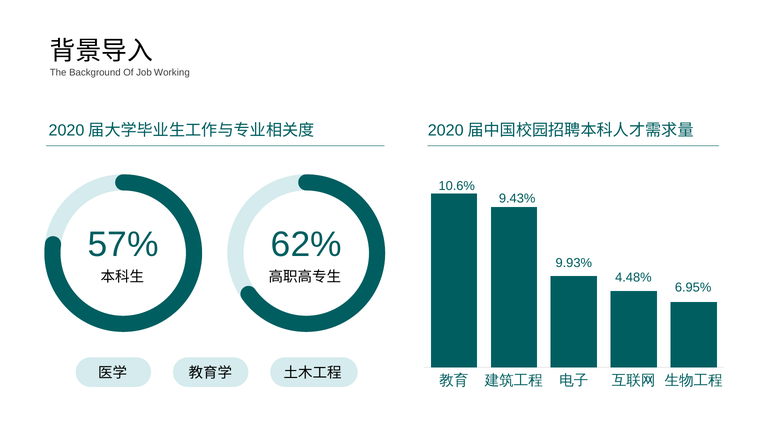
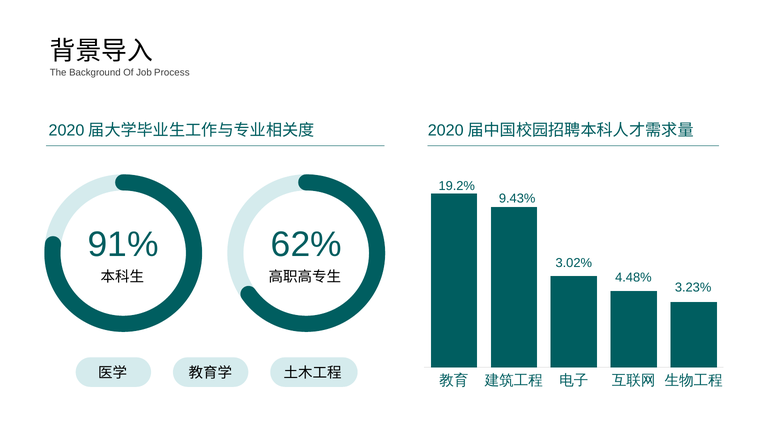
Working: Working -> Process
10.6%: 10.6% -> 19.2%
57%: 57% -> 91%
9.93%: 9.93% -> 3.02%
6.95%: 6.95% -> 3.23%
